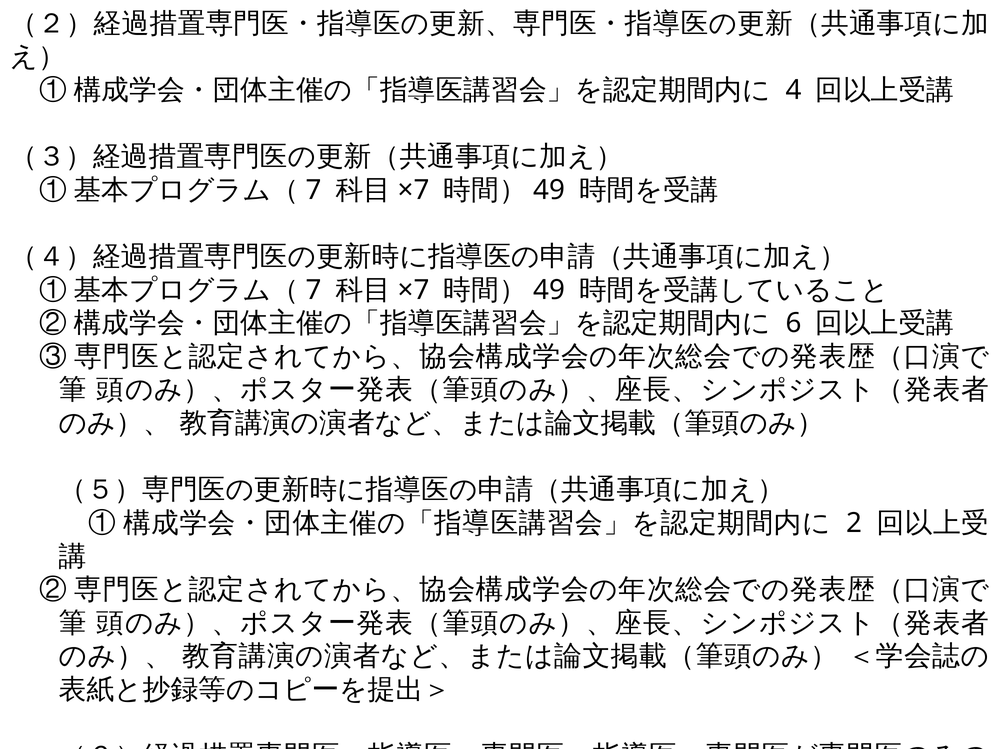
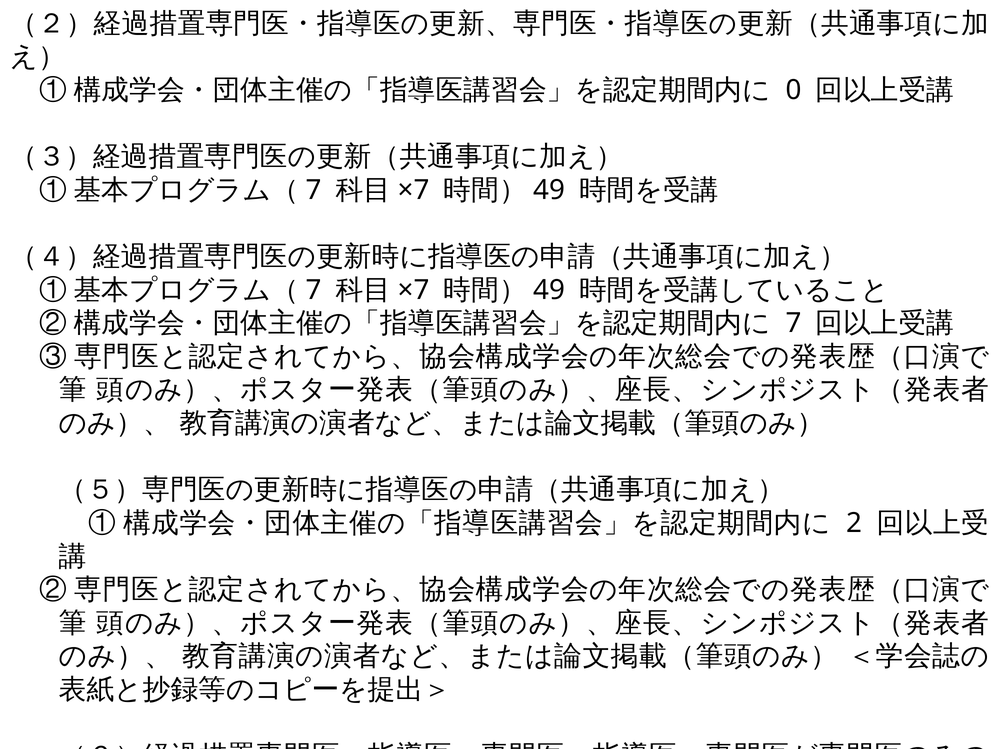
4: 4 -> 0
6: 6 -> 7
